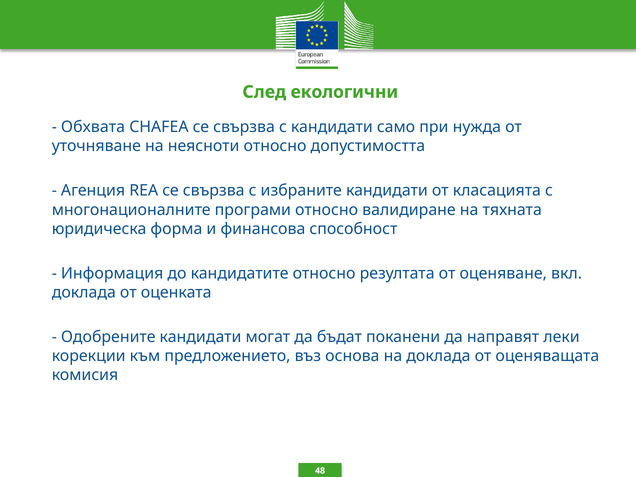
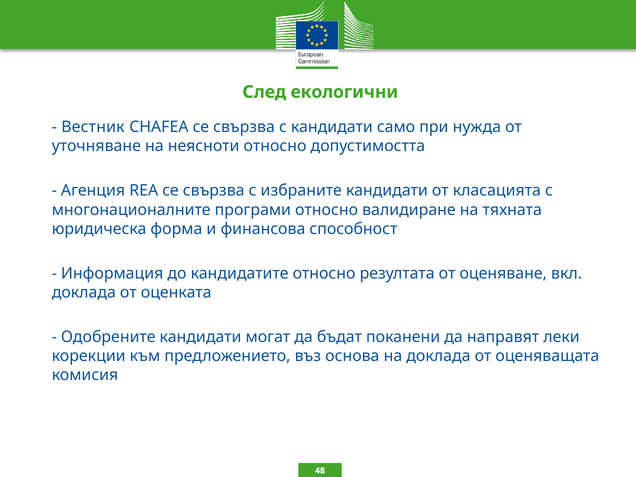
Обхвата: Обхвата -> Вестник
